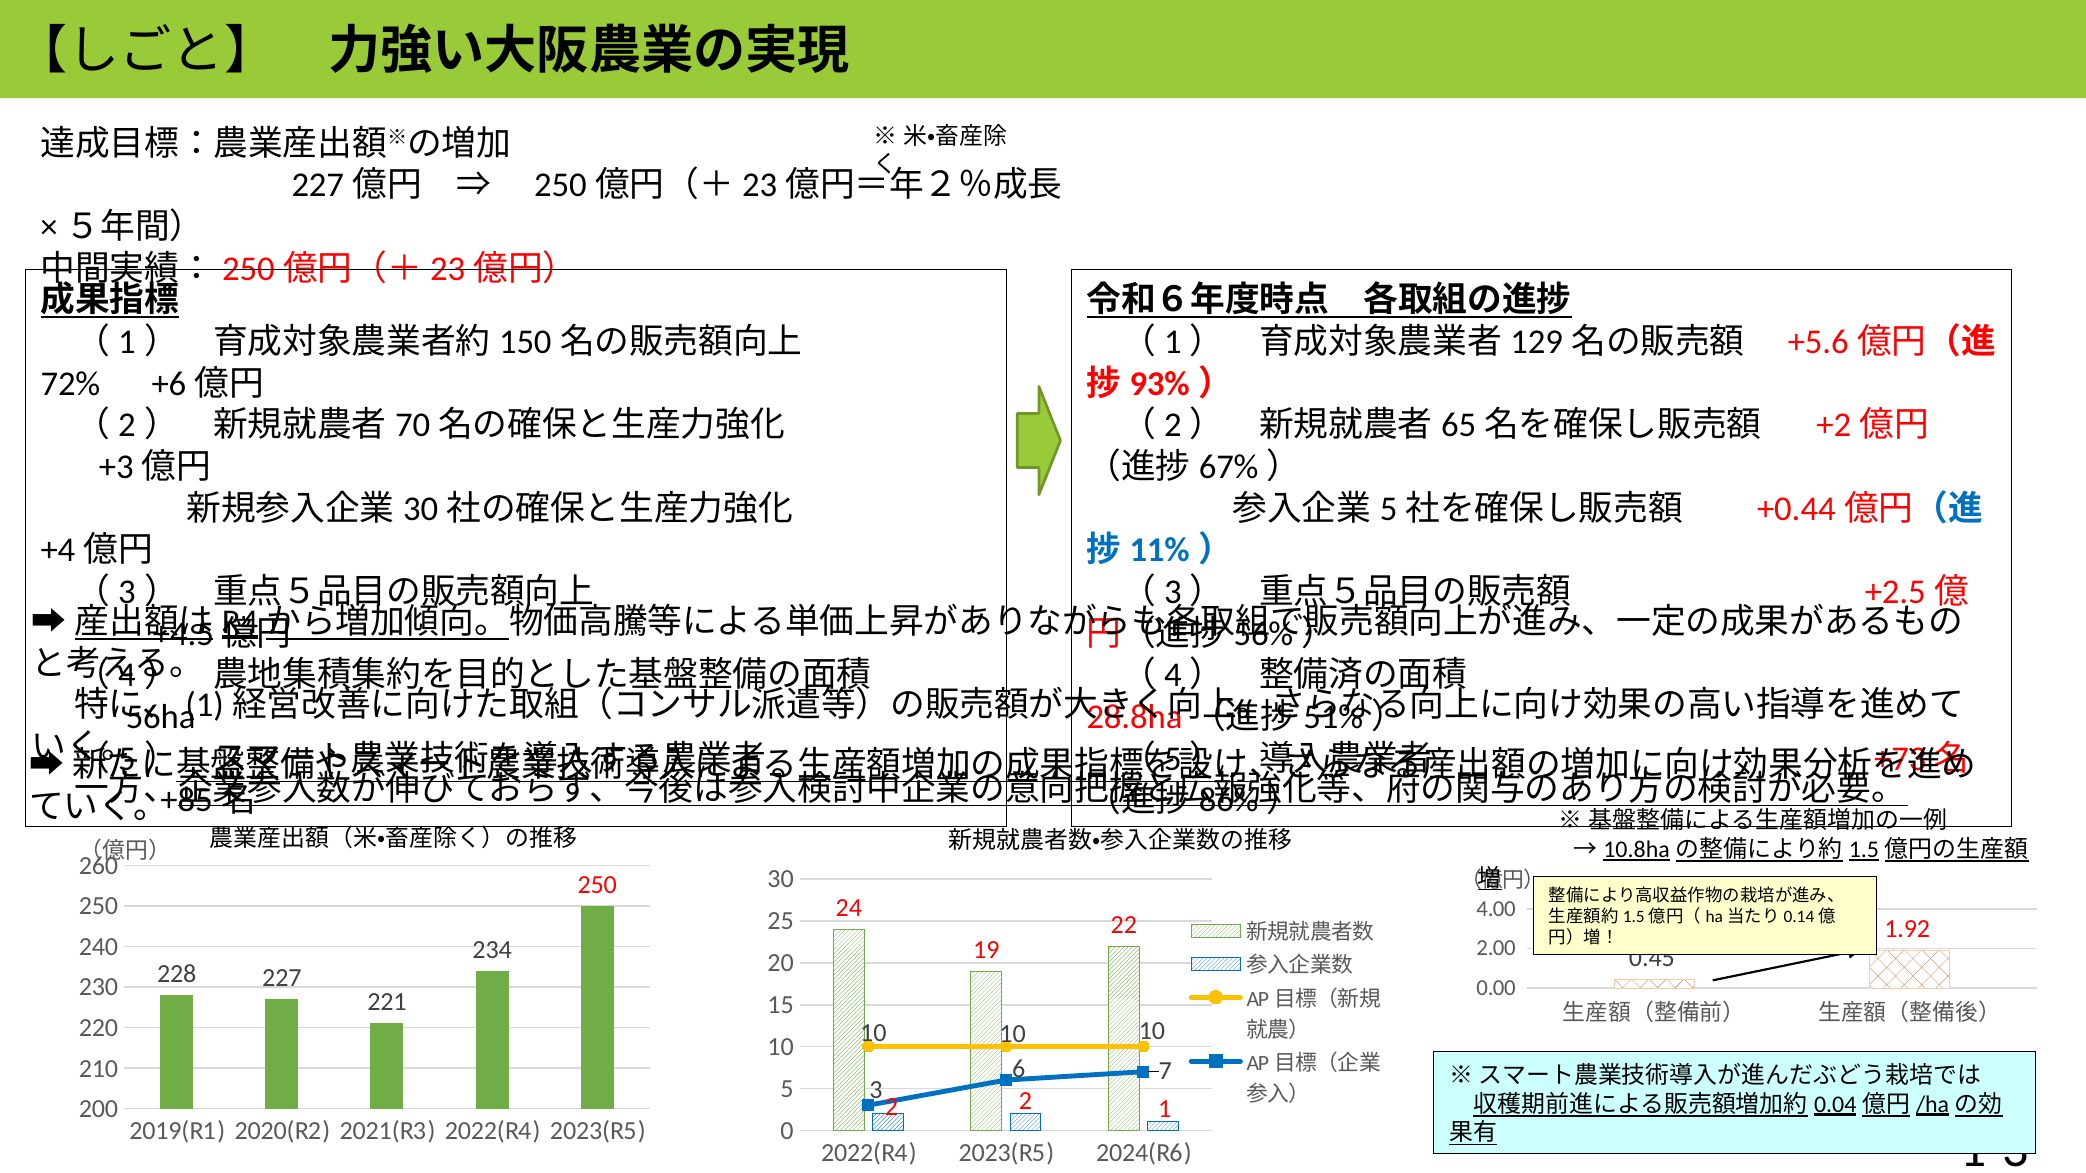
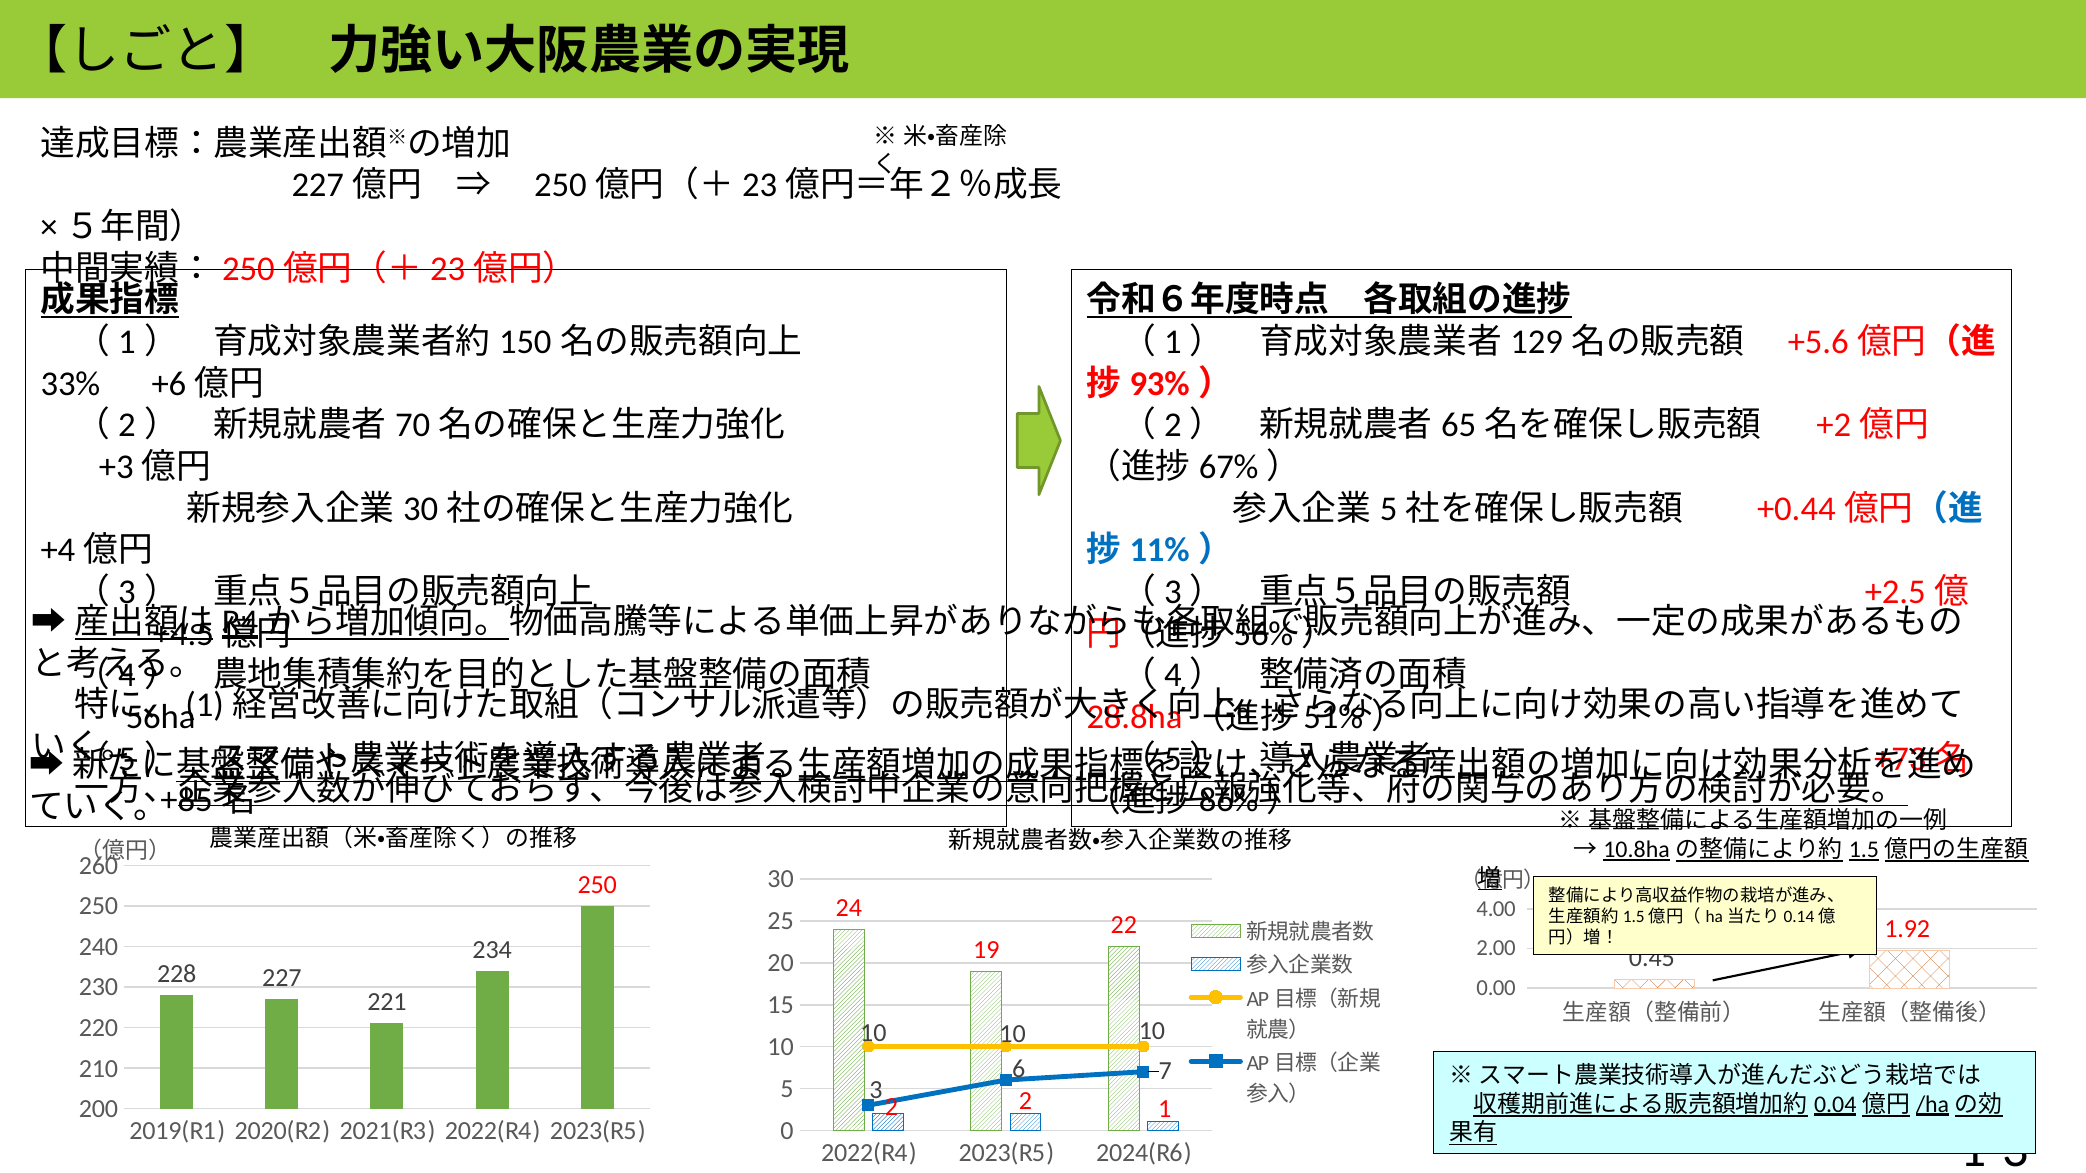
72%: 72% -> 33%
